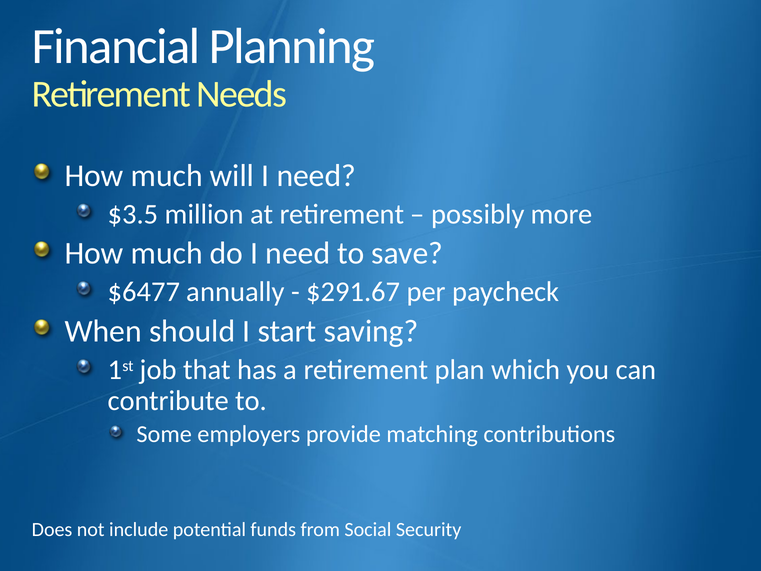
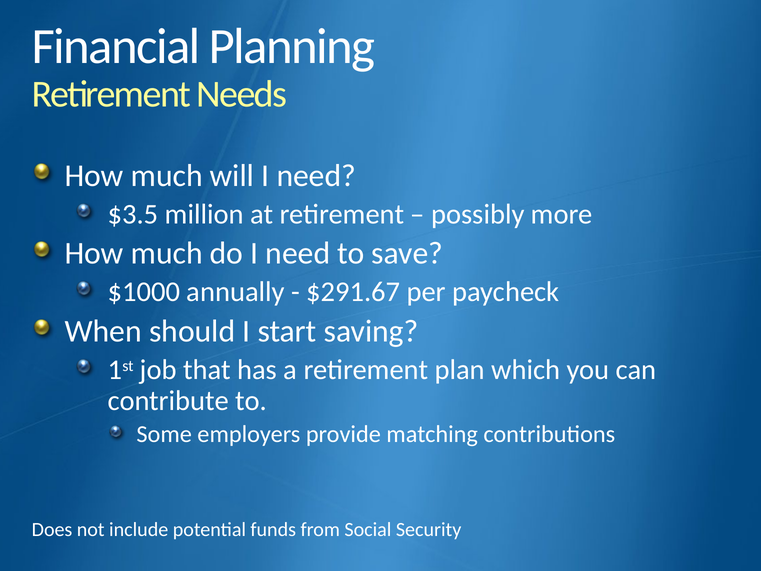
$6477: $6477 -> $1000
